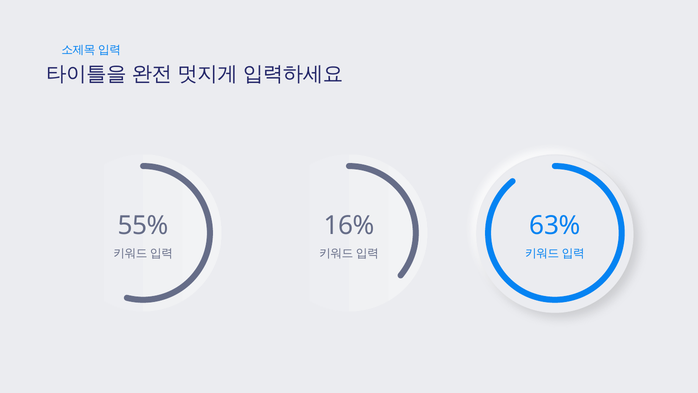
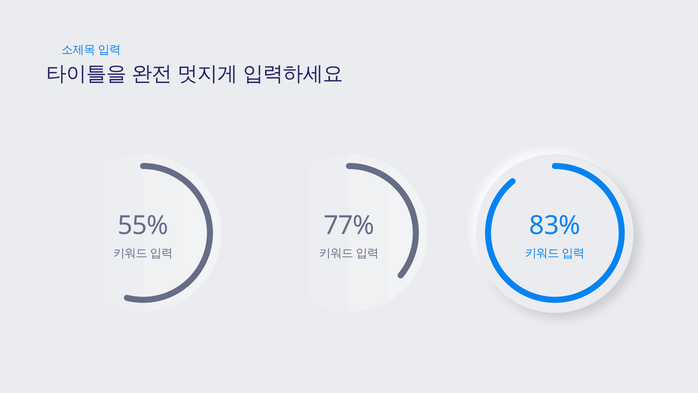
16%: 16% -> 77%
63%: 63% -> 83%
